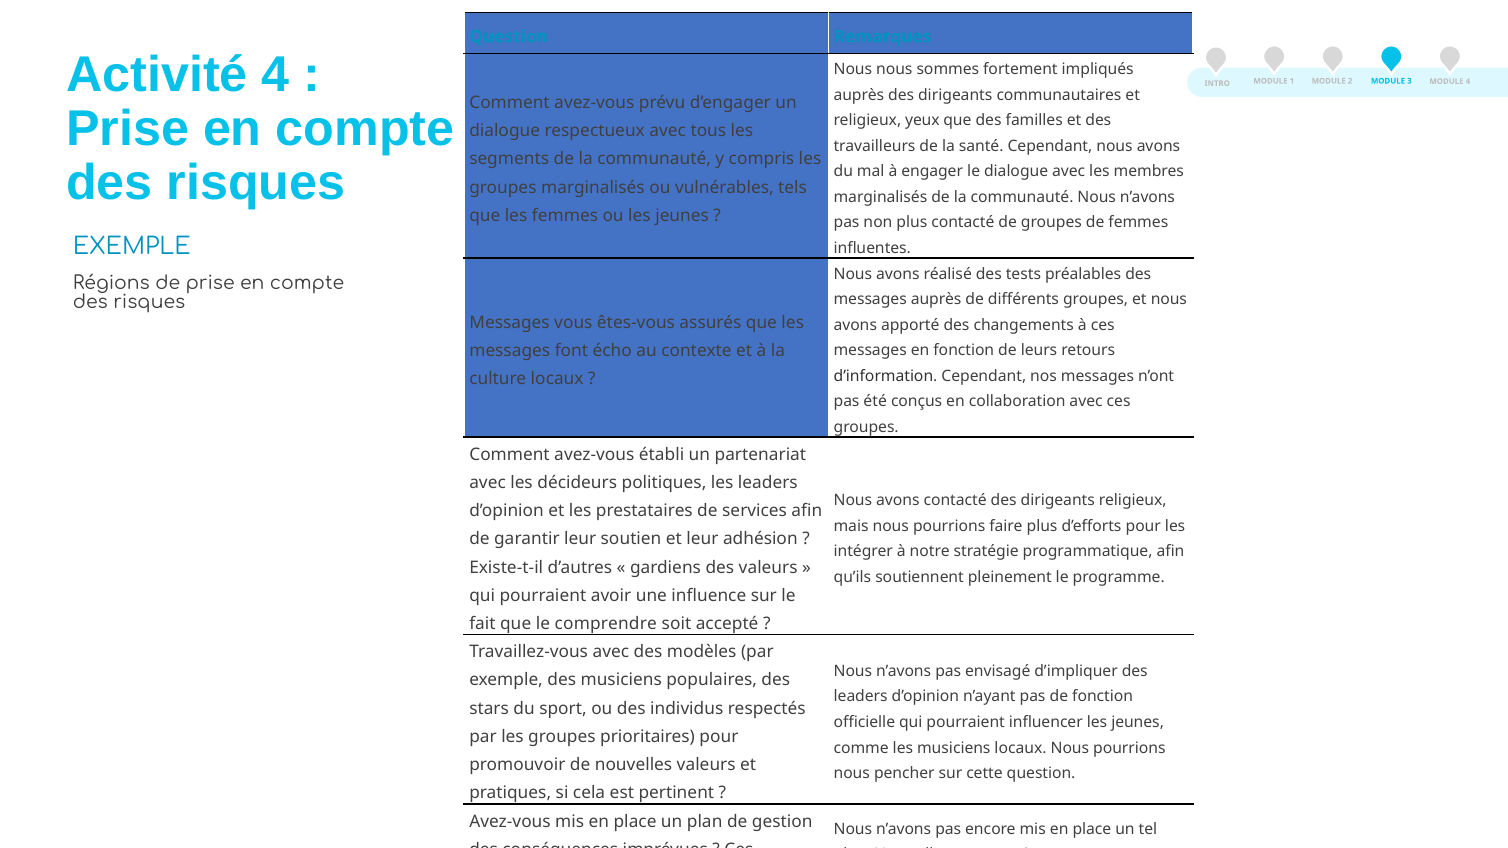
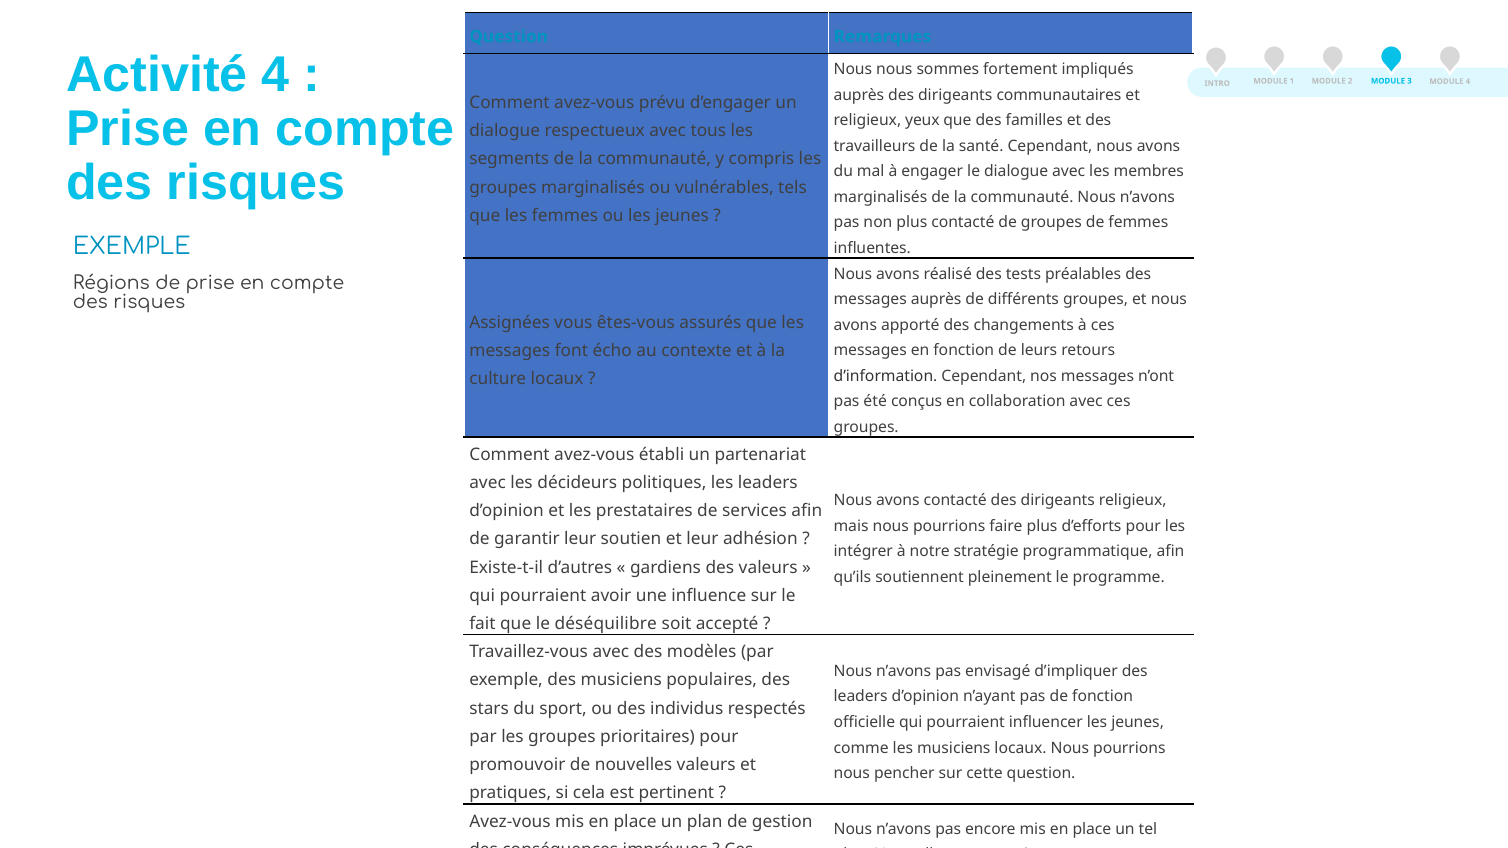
Messages at (510, 323): Messages -> Assignées
comprendre: comprendre -> déséquilibre
